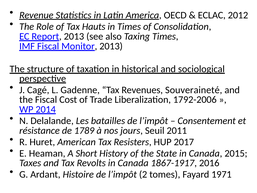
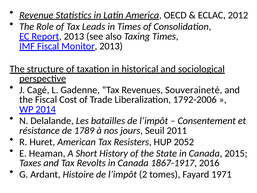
Hauts: Hauts -> Leads
2017: 2017 -> 2052
